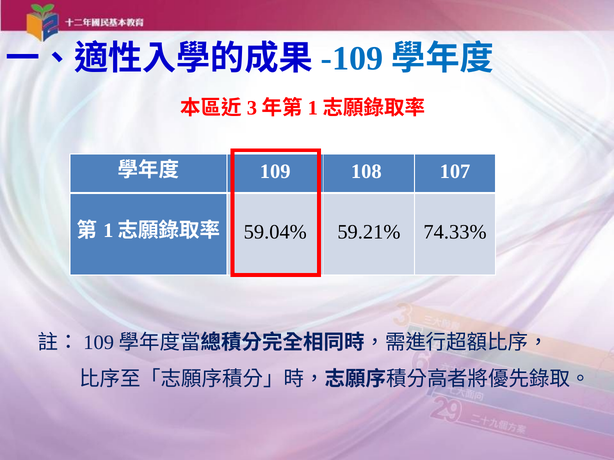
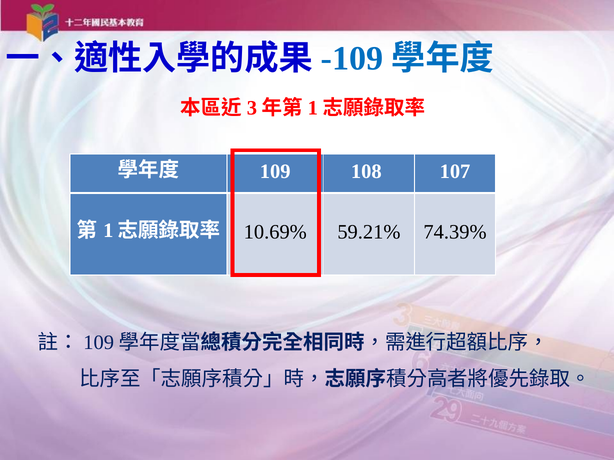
59.04%: 59.04% -> 10.69%
74.33%: 74.33% -> 74.39%
